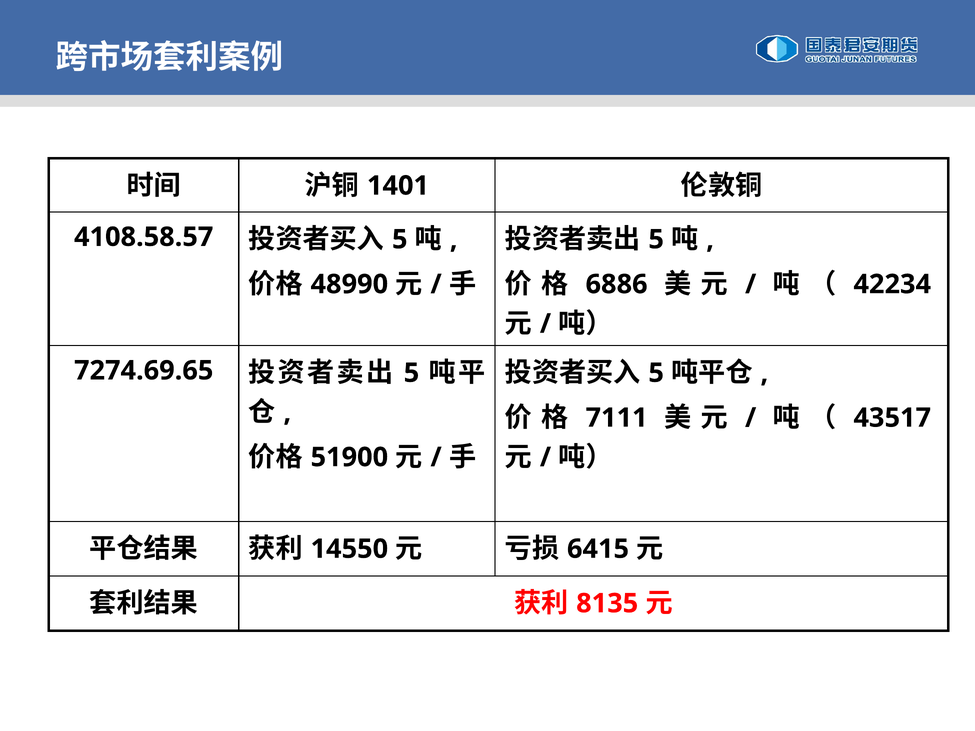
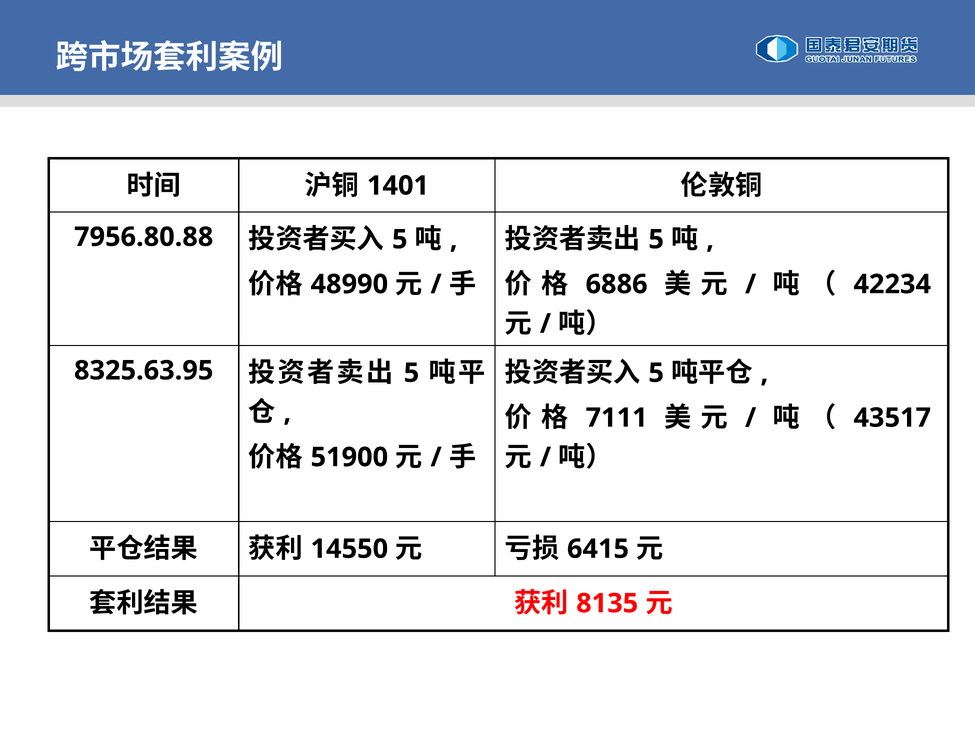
4108.58.57: 4108.58.57 -> 7956.80.88
7274.69.65: 7274.69.65 -> 8325.63.95
